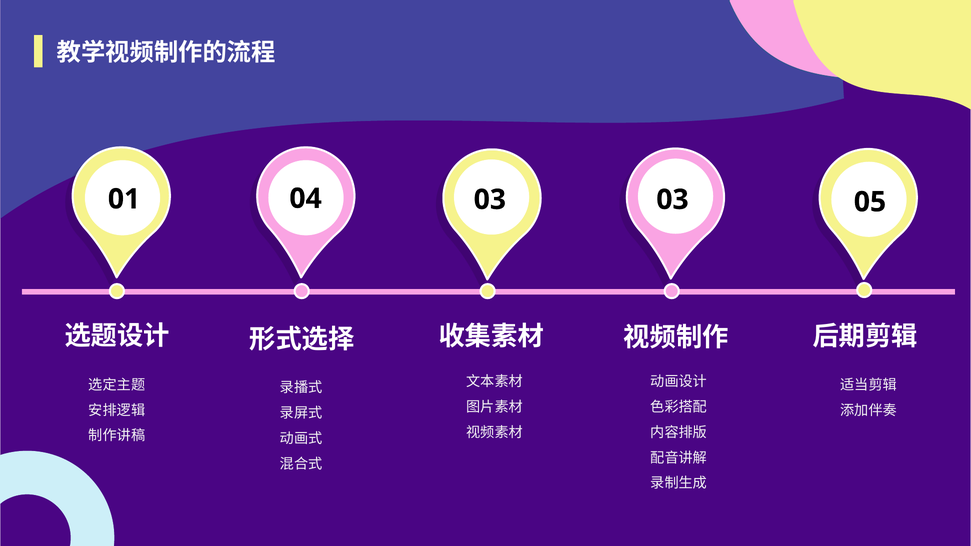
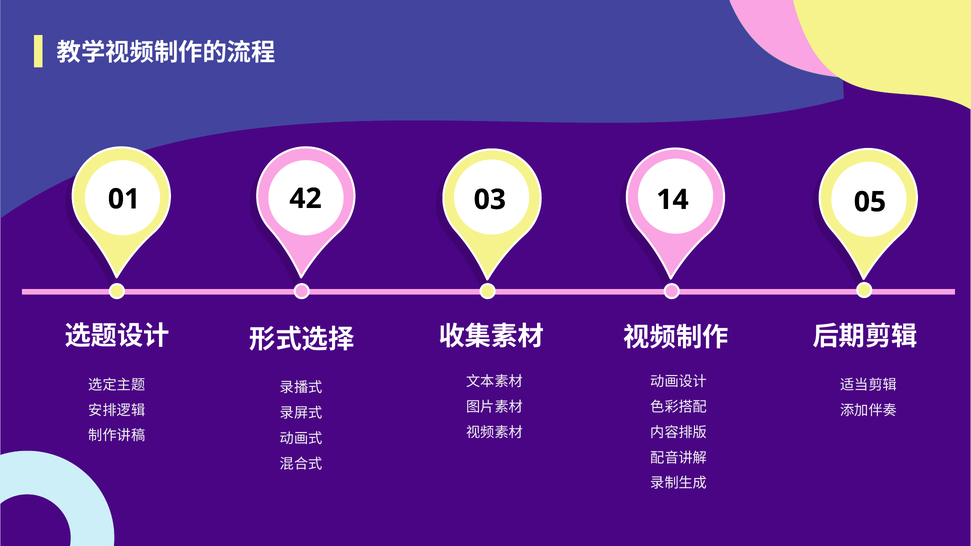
04: 04 -> 42
03 03: 03 -> 14
